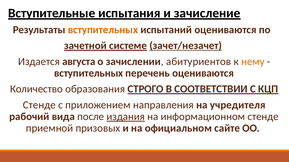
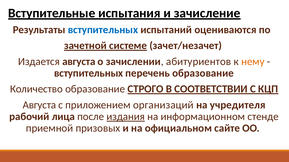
вступительных at (103, 30) colour: orange -> blue
зачет/незачет underline: present -> none
перечень оцениваются: оцениваются -> образование
Количество образования: образования -> образование
Стенде at (39, 105): Стенде -> Августа
направления: направления -> организаций
вида: вида -> лица
